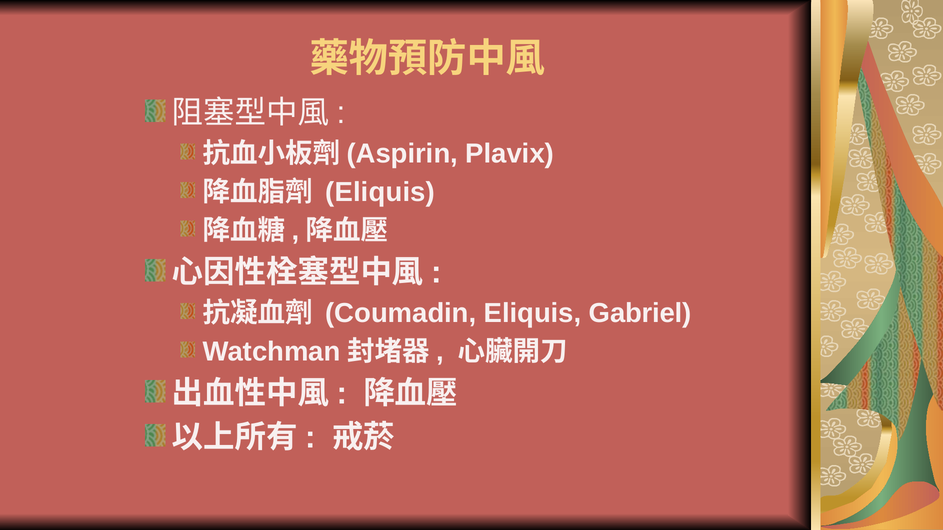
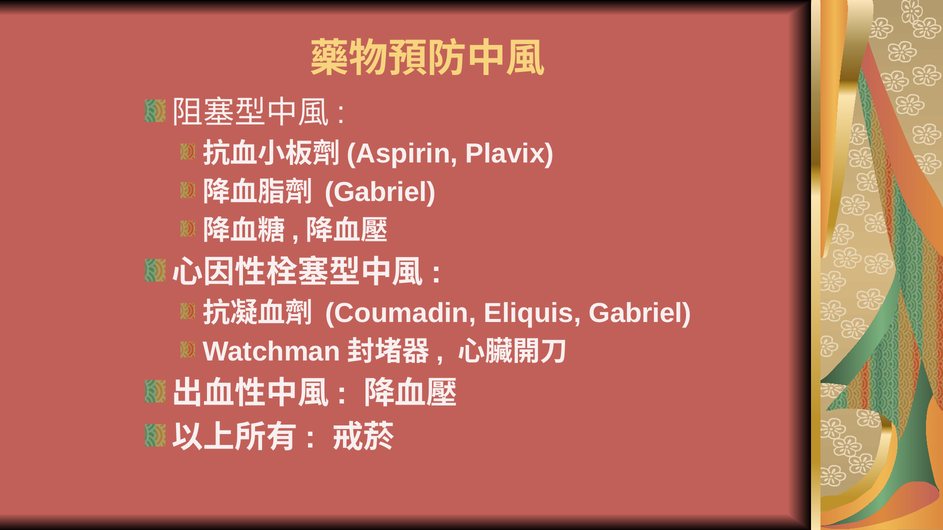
Eliquis at (380, 192): Eliquis -> Gabriel
